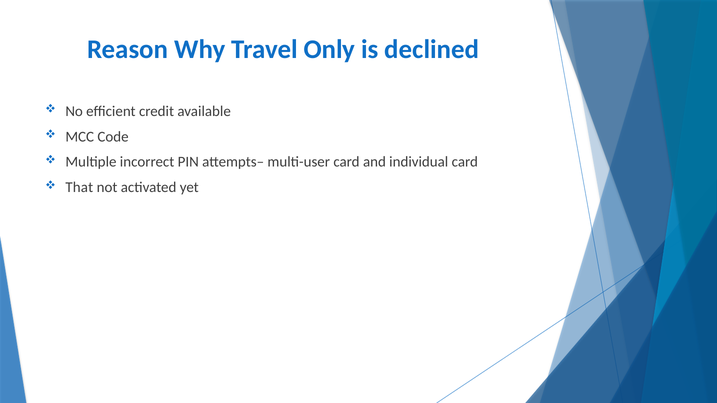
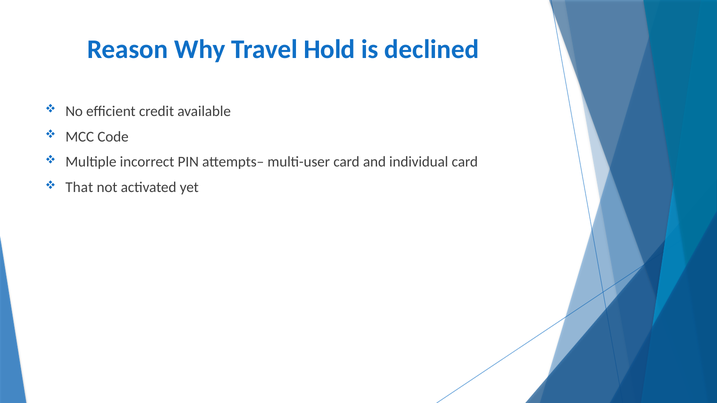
Only: Only -> Hold
